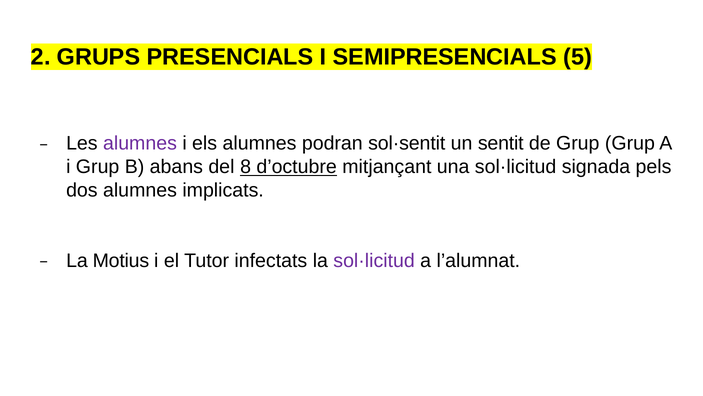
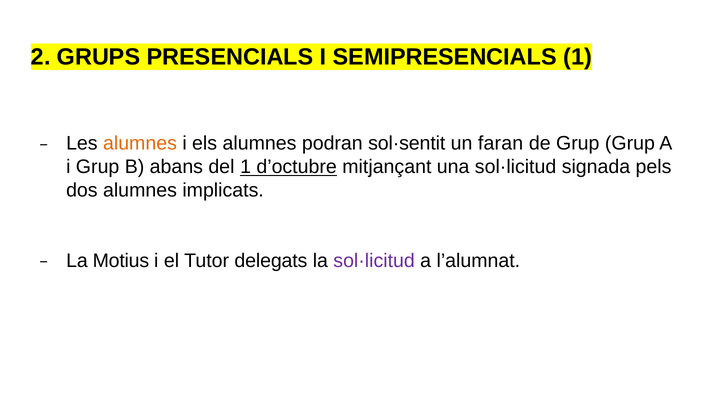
SEMIPRESENCIALS 5: 5 -> 1
alumnes at (140, 143) colour: purple -> orange
sentit: sentit -> faran
del 8: 8 -> 1
infectats: infectats -> delegats
